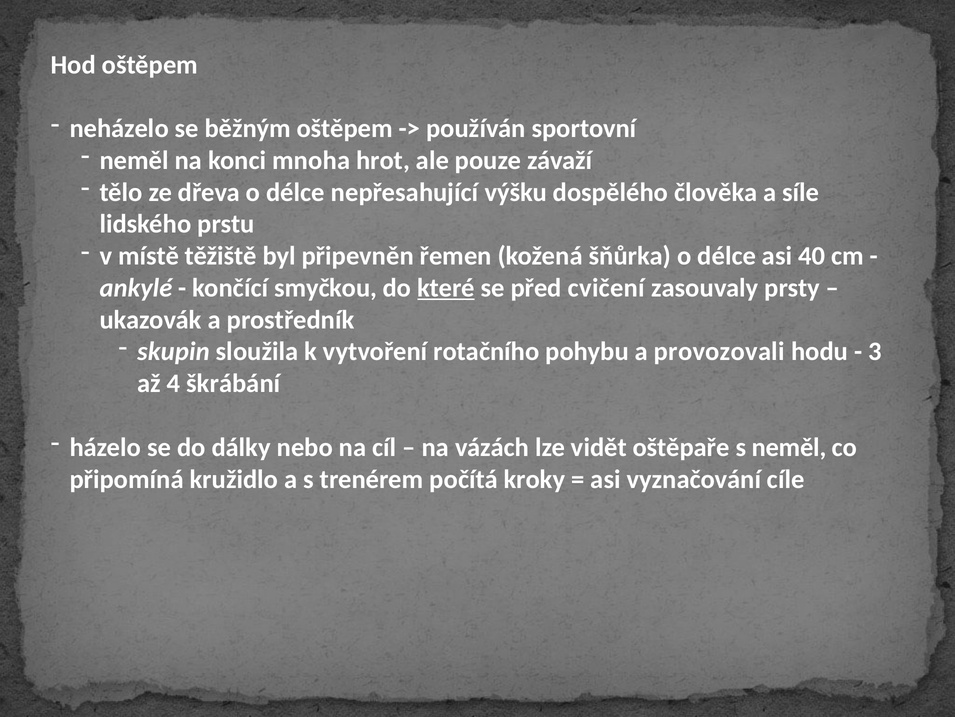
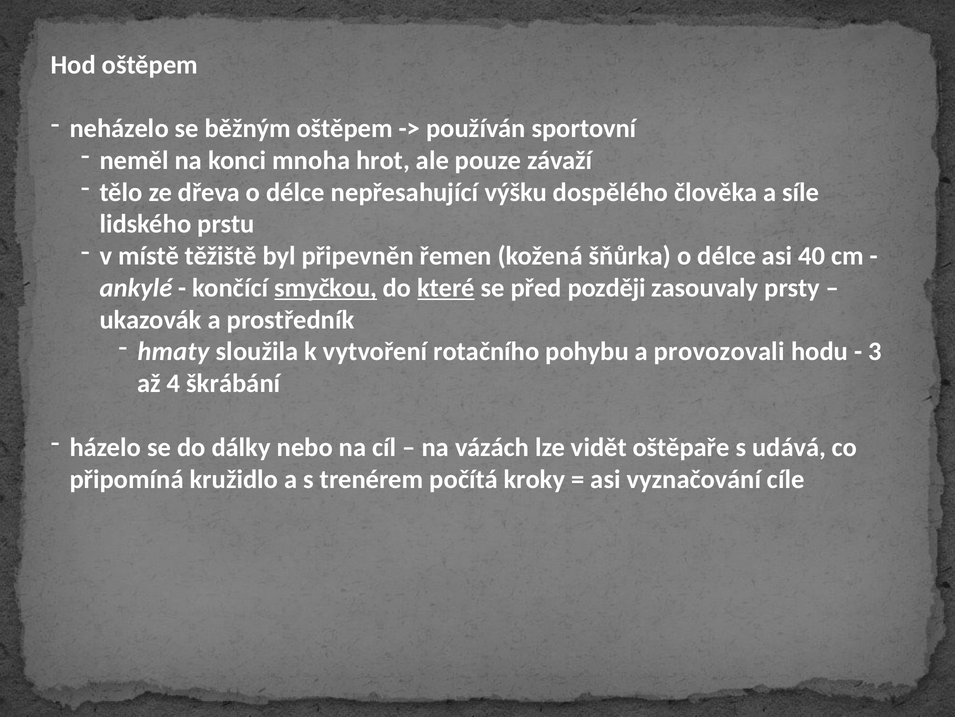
smyčkou underline: none -> present
cvičení: cvičení -> později
skupin: skupin -> hmaty
s neměl: neměl -> udává
